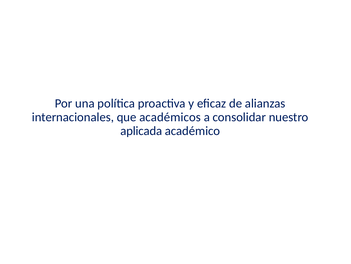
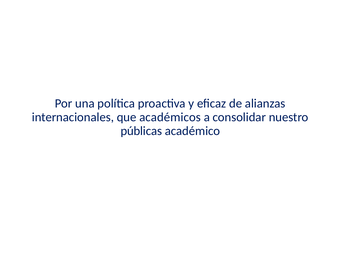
aplicada: aplicada -> públicas
